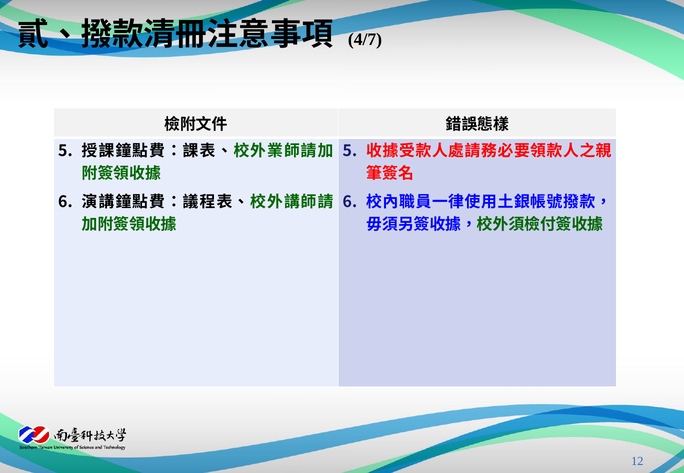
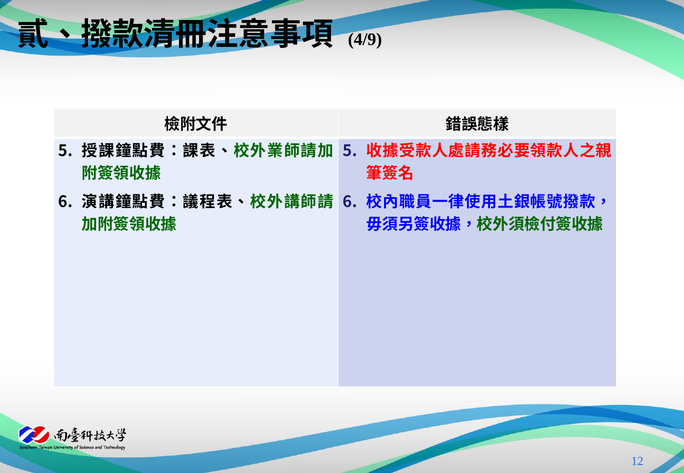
4/7: 4/7 -> 4/9
